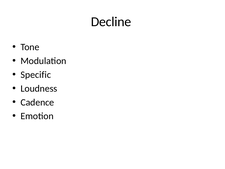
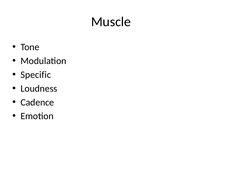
Decline: Decline -> Muscle
